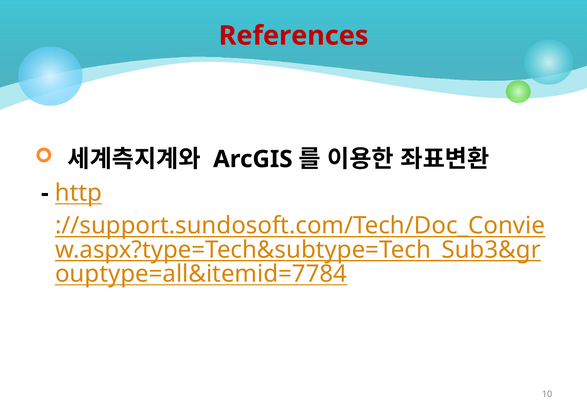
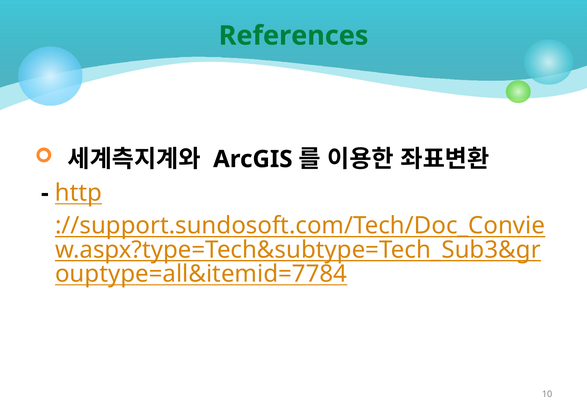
References colour: red -> green
